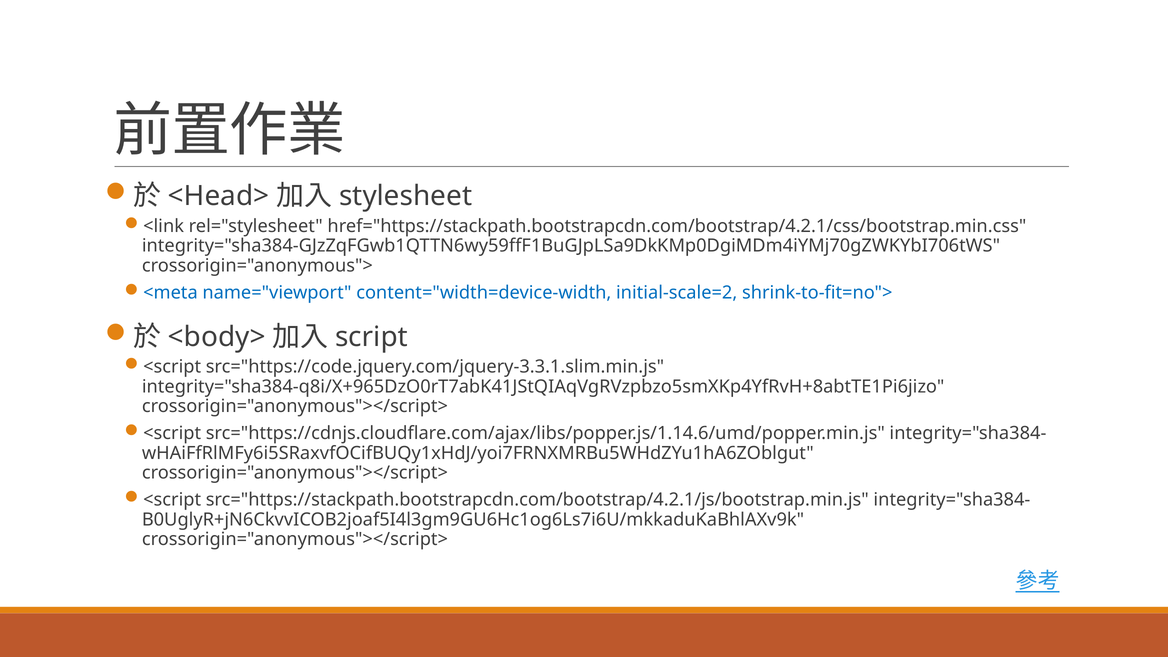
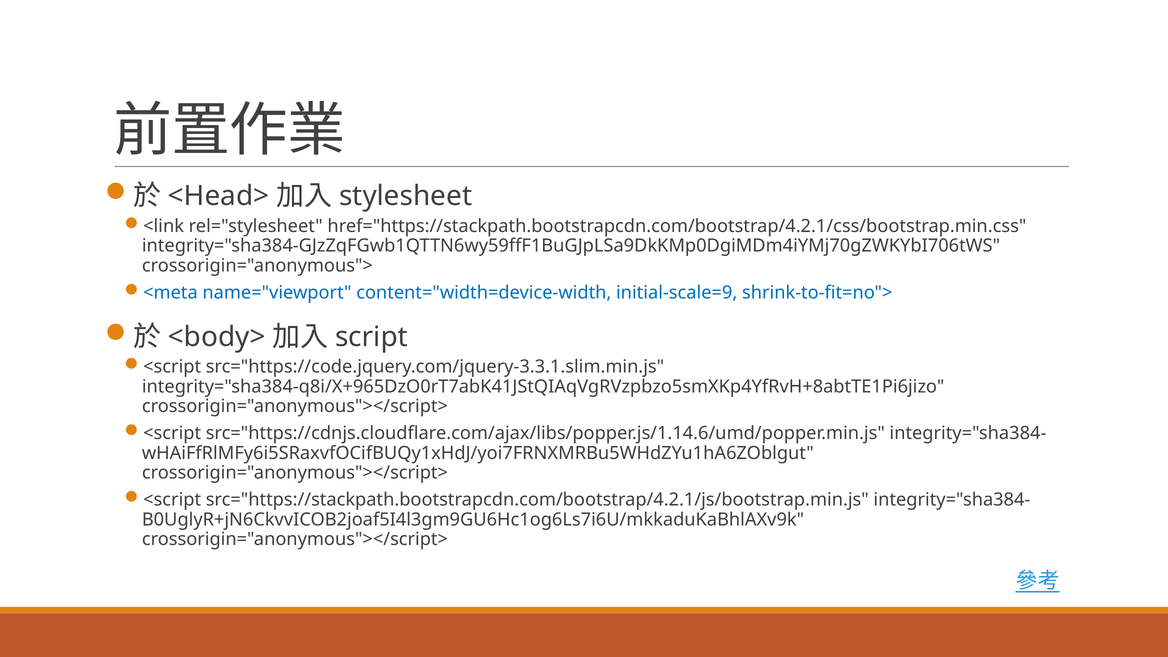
initial-scale=2: initial-scale=2 -> initial-scale=9
